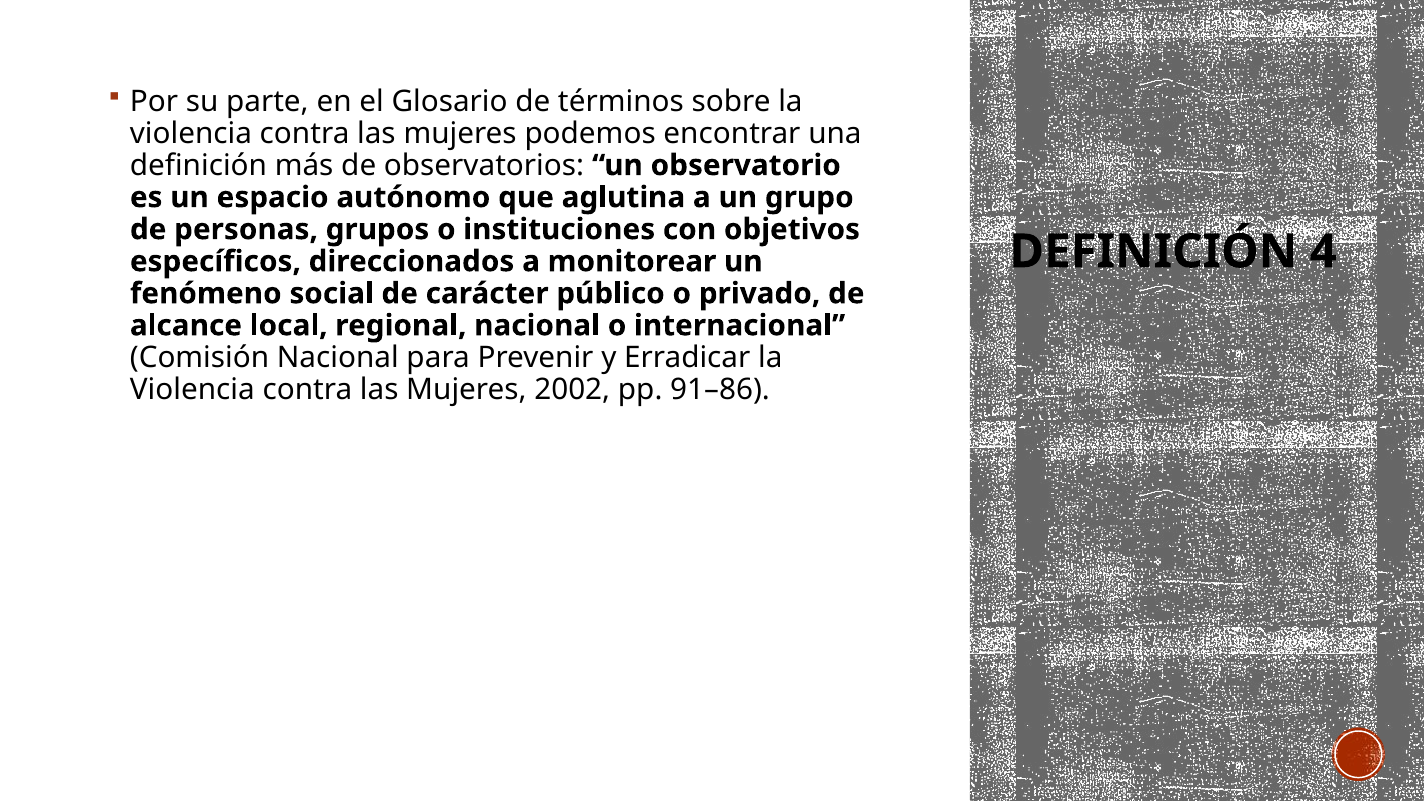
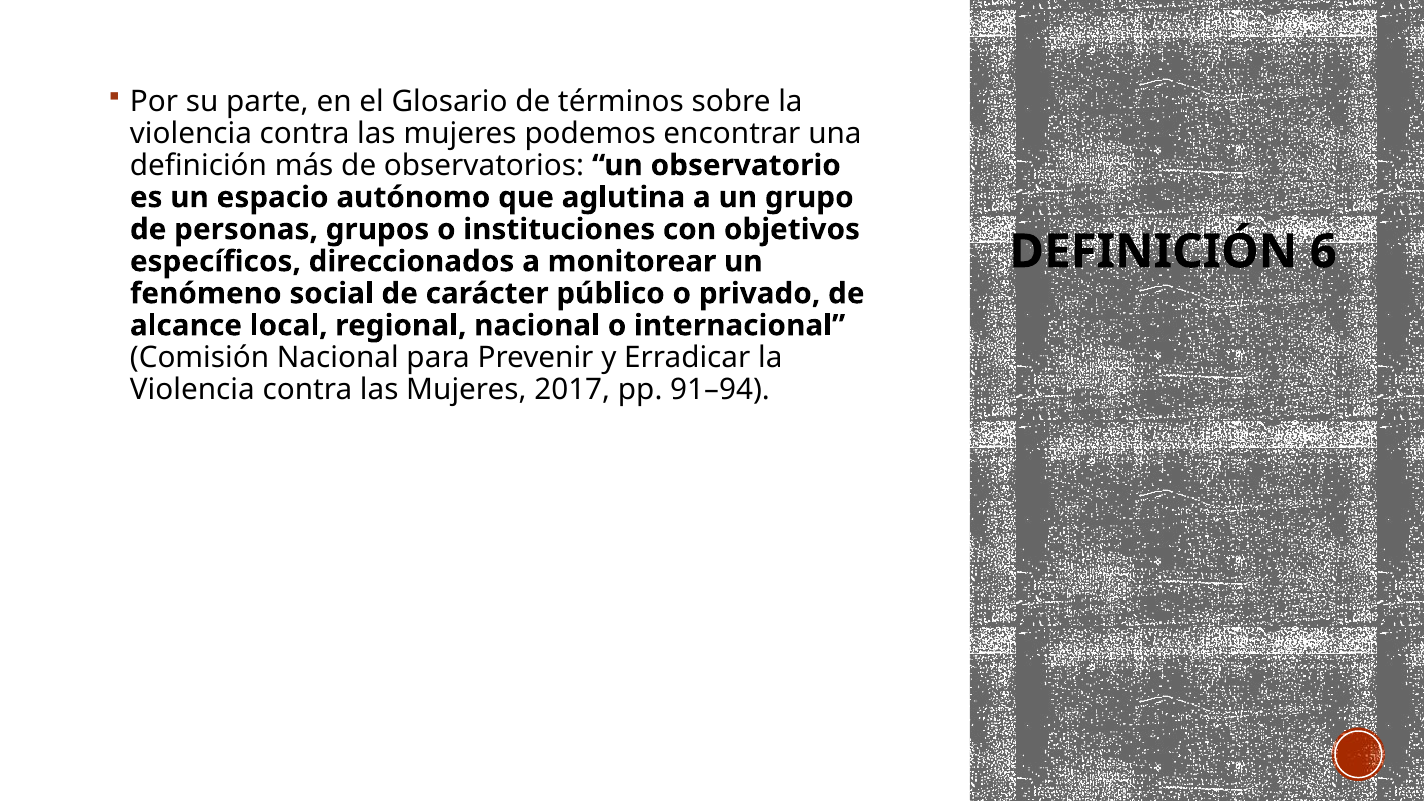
4: 4 -> 6
2002: 2002 -> 2017
91–86: 91–86 -> 91–94
